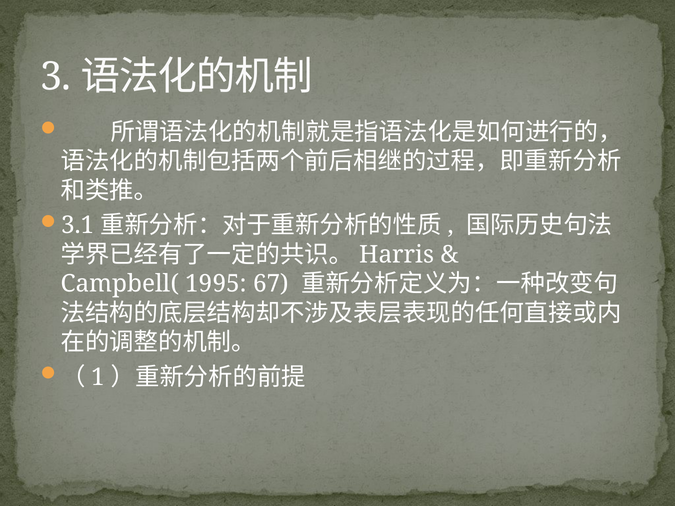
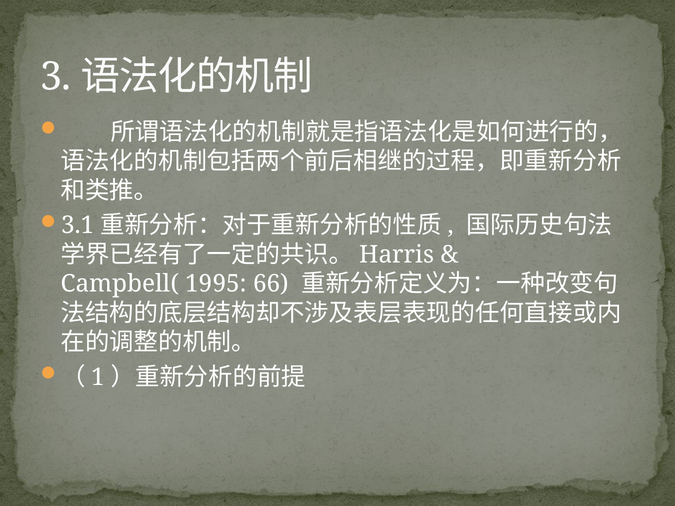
67: 67 -> 66
